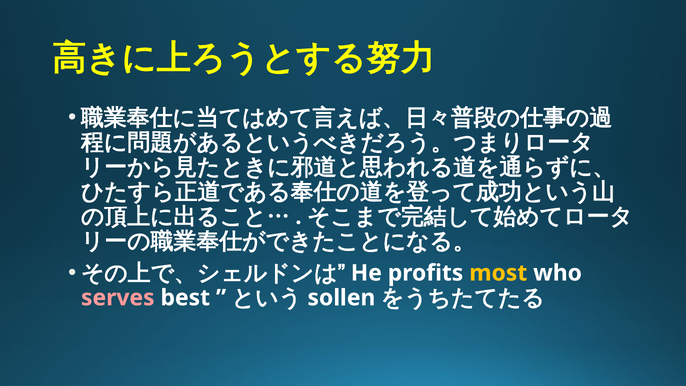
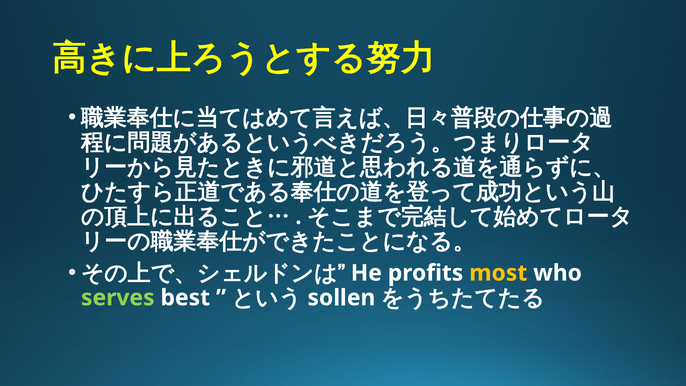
serves colour: pink -> light green
